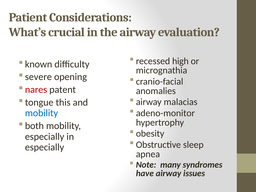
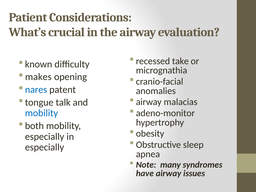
high: high -> take
severe: severe -> makes
nares colour: red -> blue
this: this -> talk
